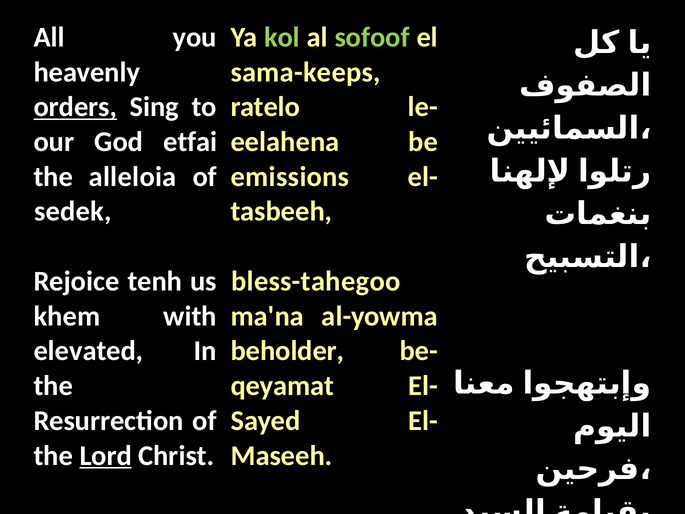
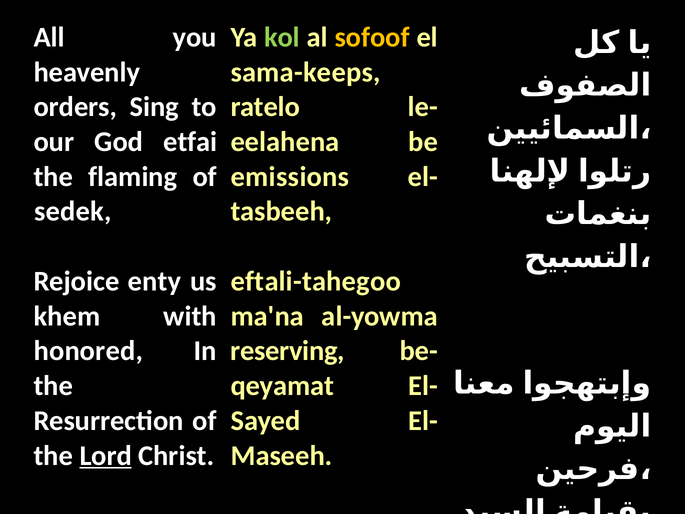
sofoof colour: light green -> yellow
orders underline: present -> none
alleloia: alleloia -> flaming
tenh: tenh -> enty
bless-tahegoo: bless-tahegoo -> eftali-tahegoo
elevated: elevated -> honored
beholder: beholder -> reserving
